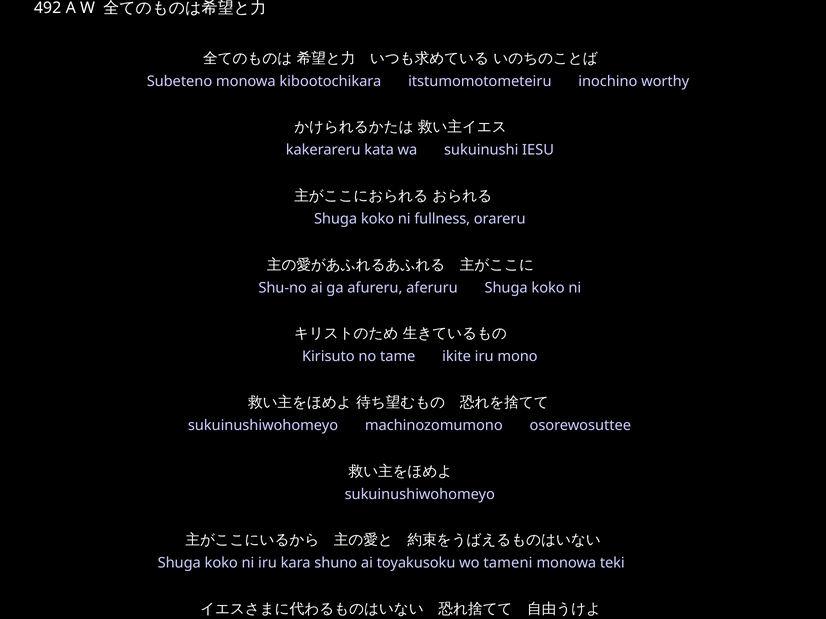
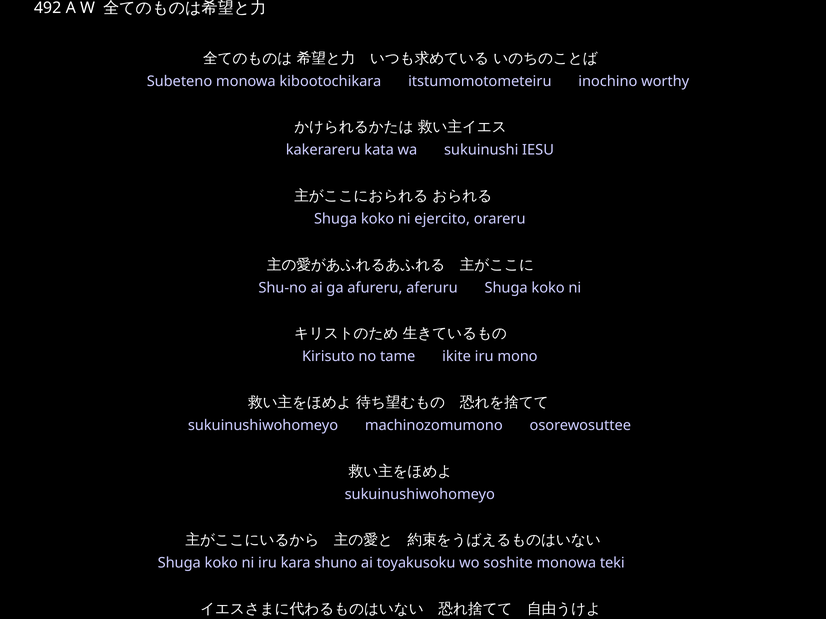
fullness: fullness -> ejercito
tameni: tameni -> soshite
